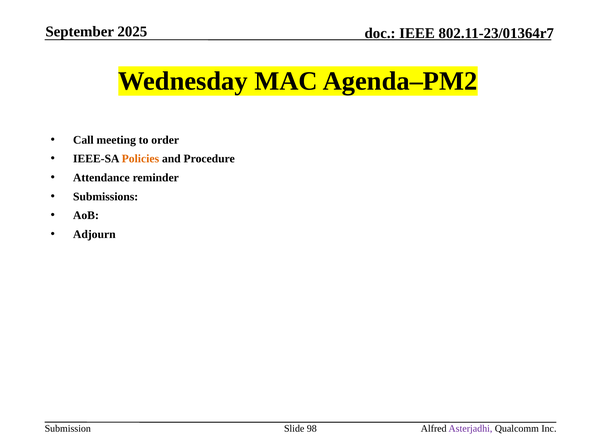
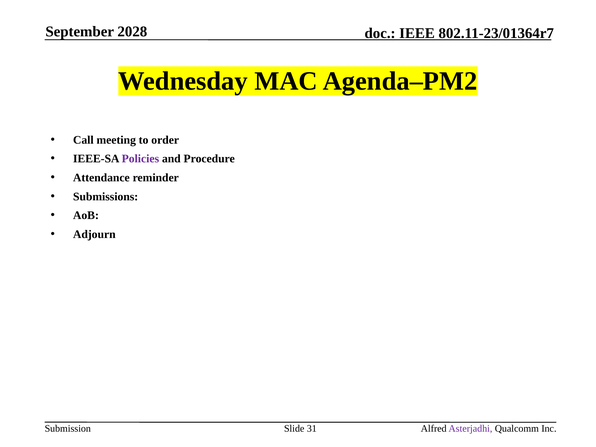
2025: 2025 -> 2028
Policies colour: orange -> purple
98: 98 -> 31
